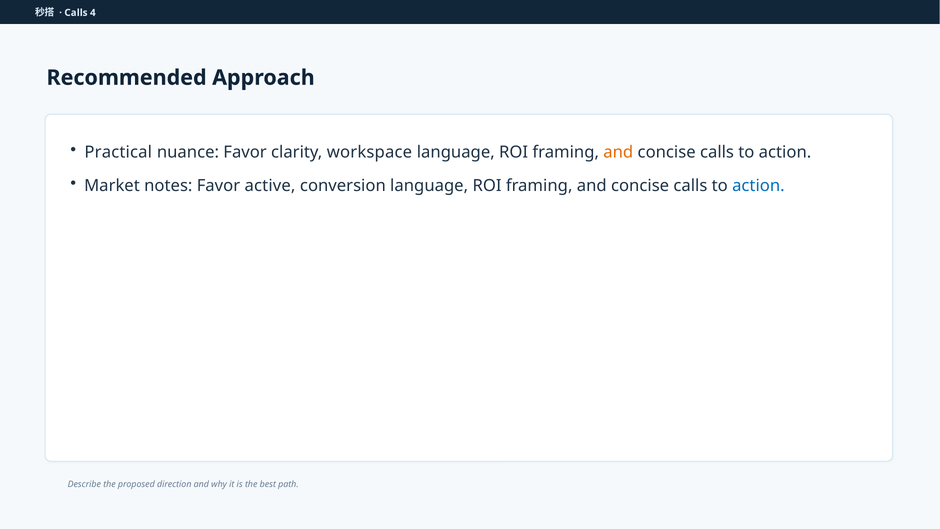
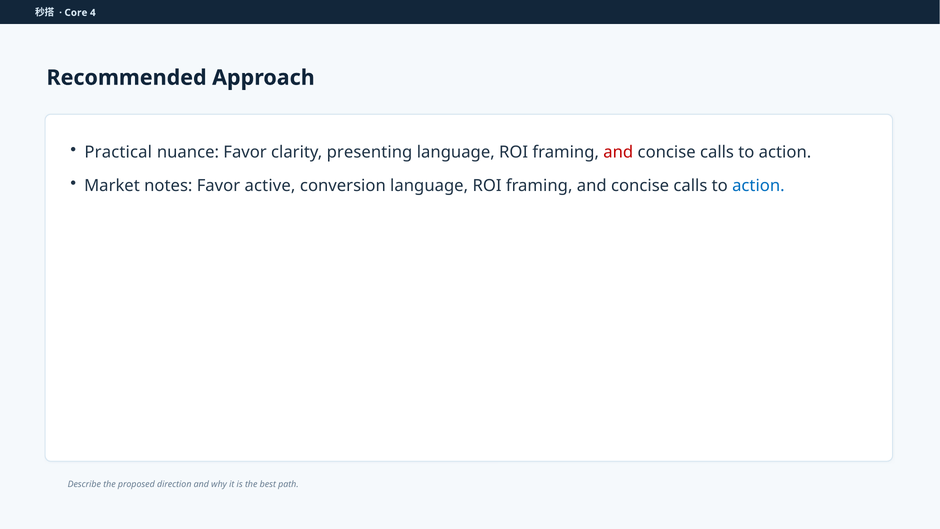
Calls at (76, 13): Calls -> Core
workspace: workspace -> presenting
and at (618, 152) colour: orange -> red
